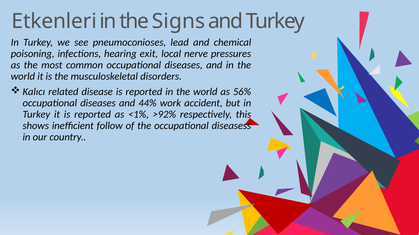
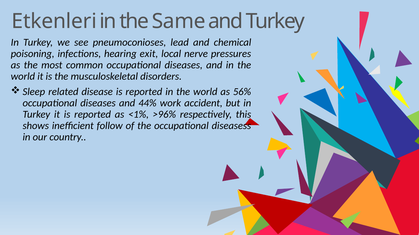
Signs: Signs -> Same
Kalıcı: Kalıcı -> Sleep
>92%: >92% -> >96%
